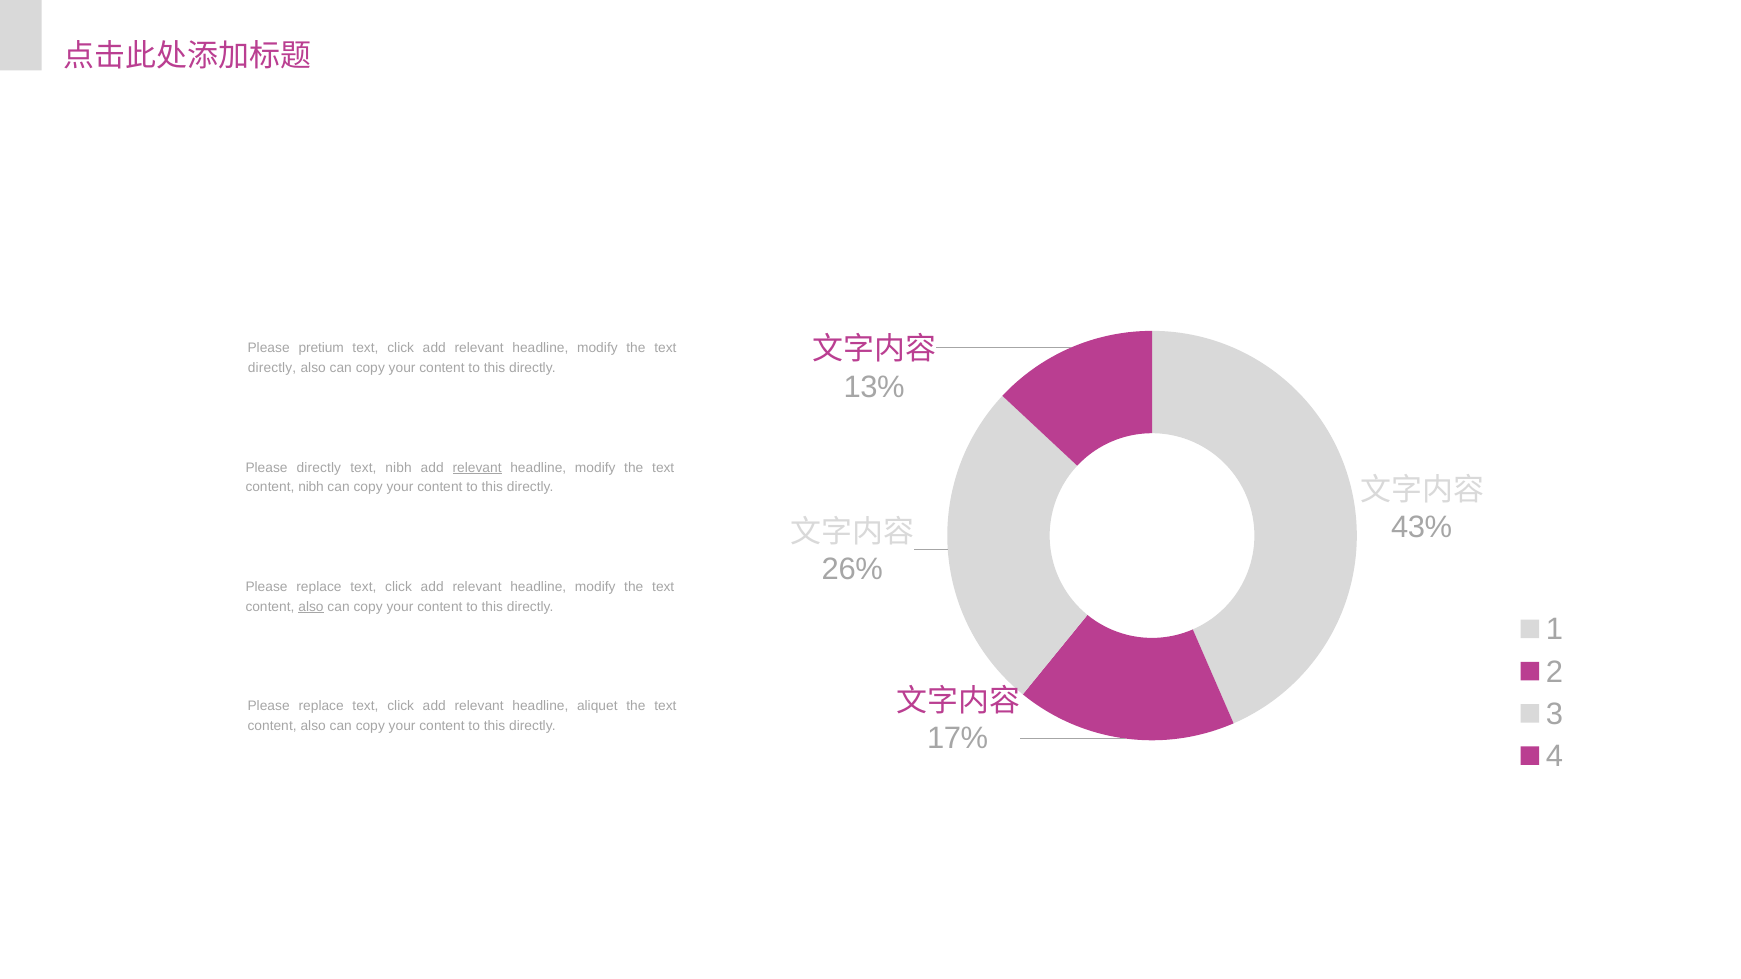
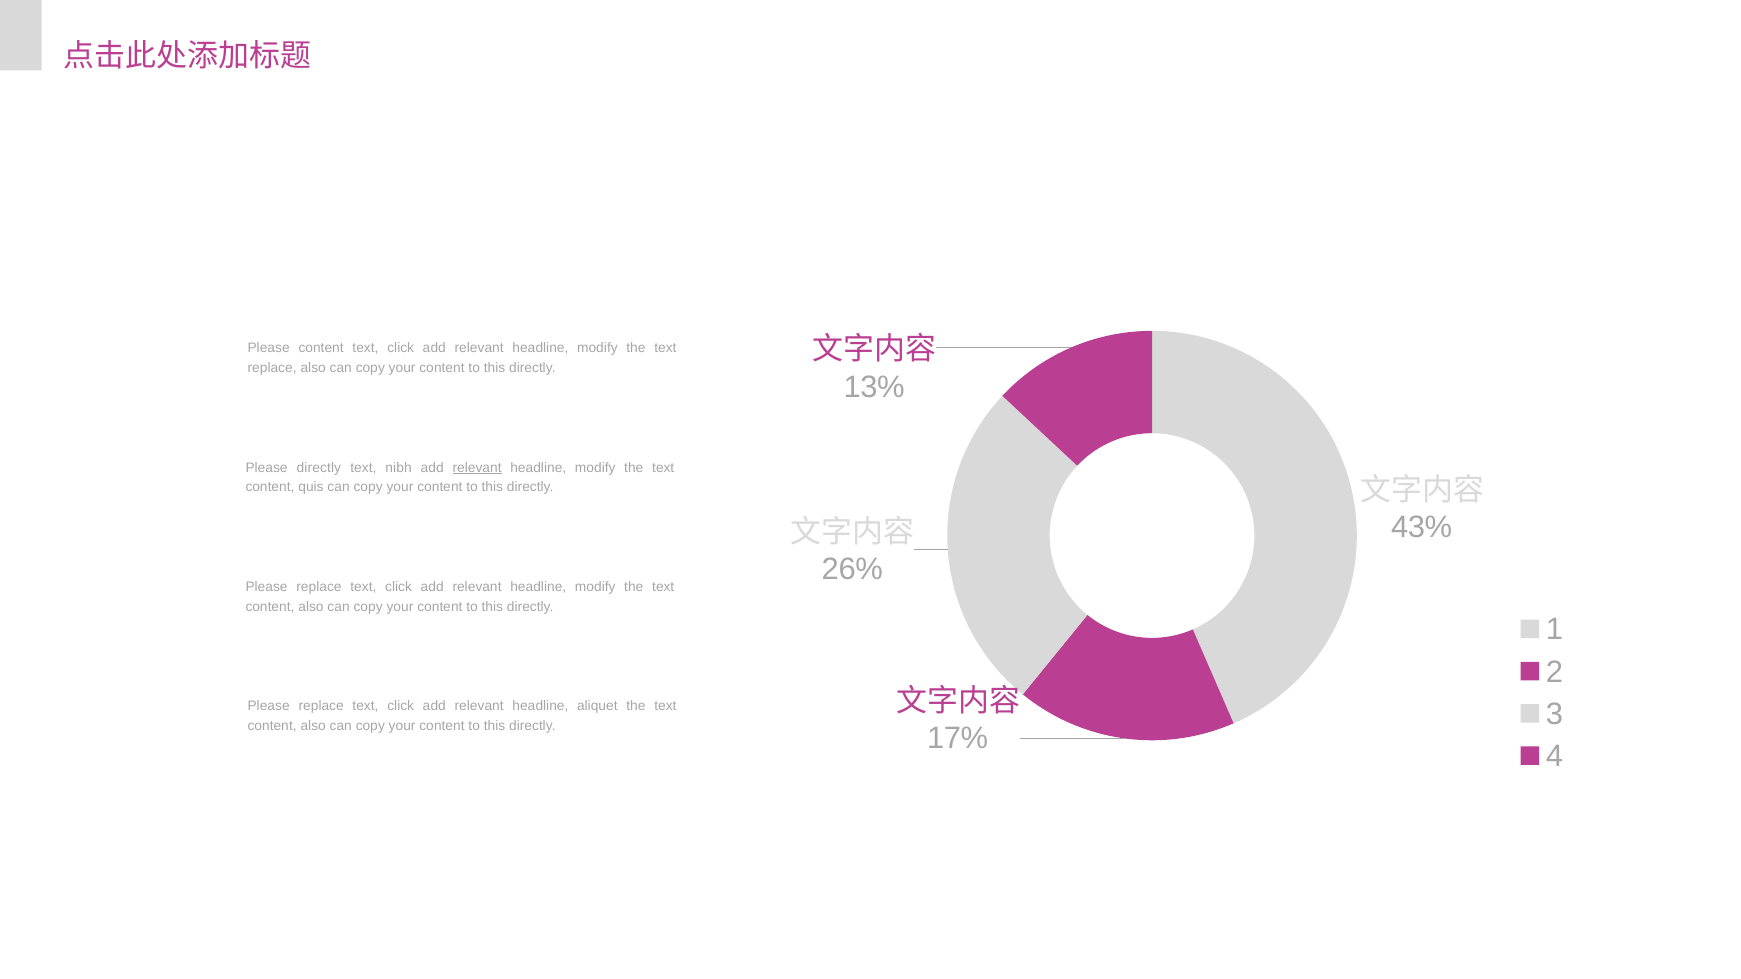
Please pretium: pretium -> content
directly at (272, 368): directly -> replace
content nibh: nibh -> quis
also at (311, 607) underline: present -> none
